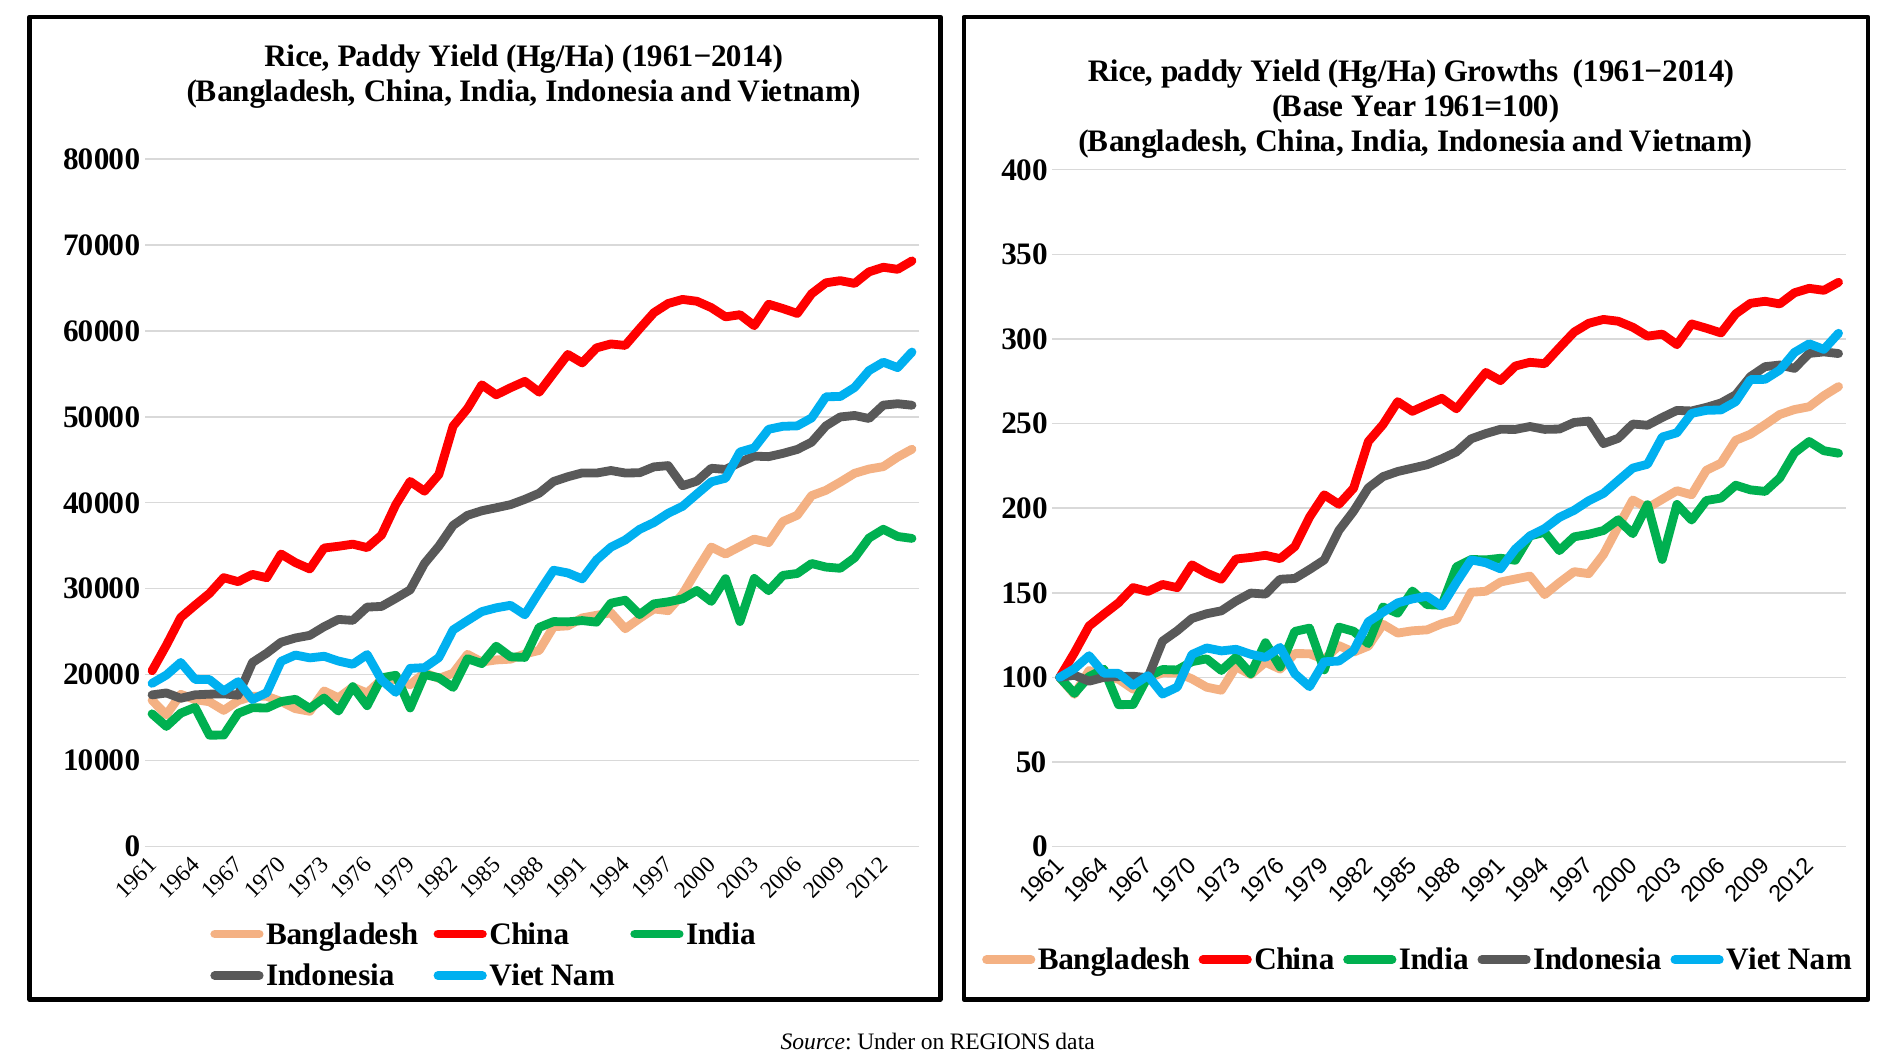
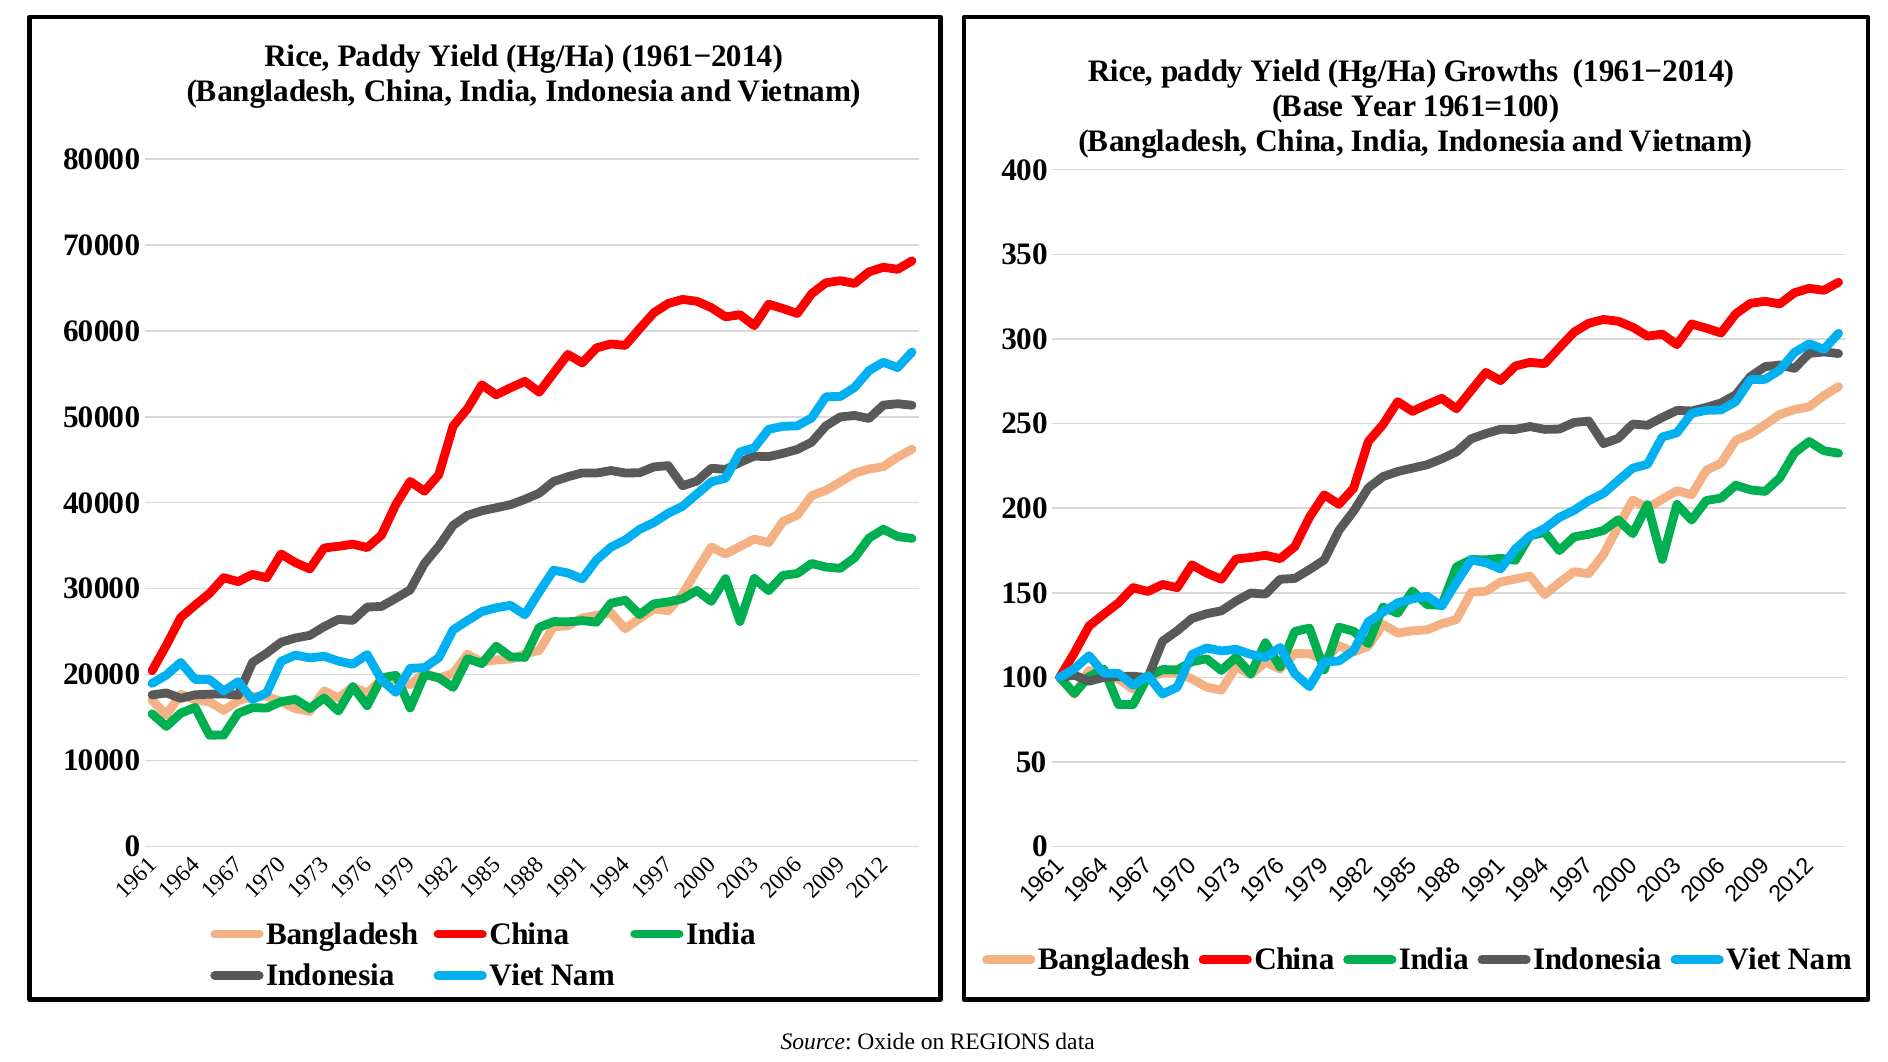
Under: Under -> Oxide
